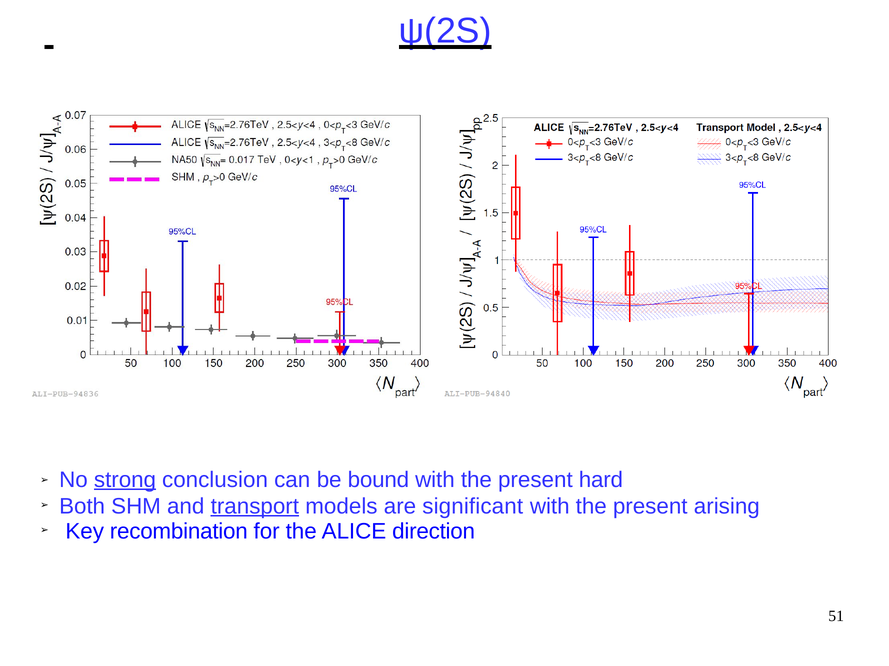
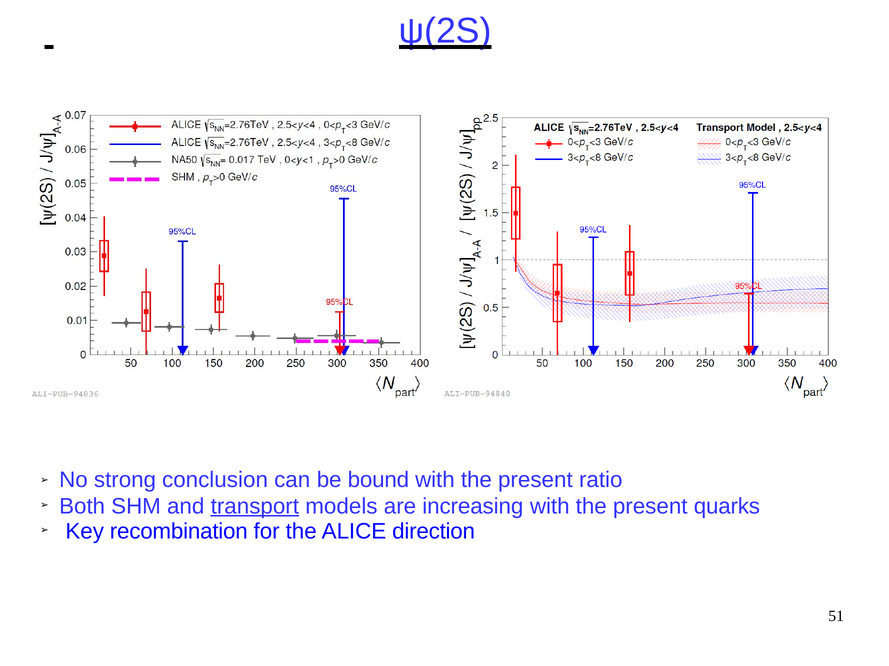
strong underline: present -> none
hard: hard -> ratio
significant: significant -> increasing
arising: arising -> quarks
